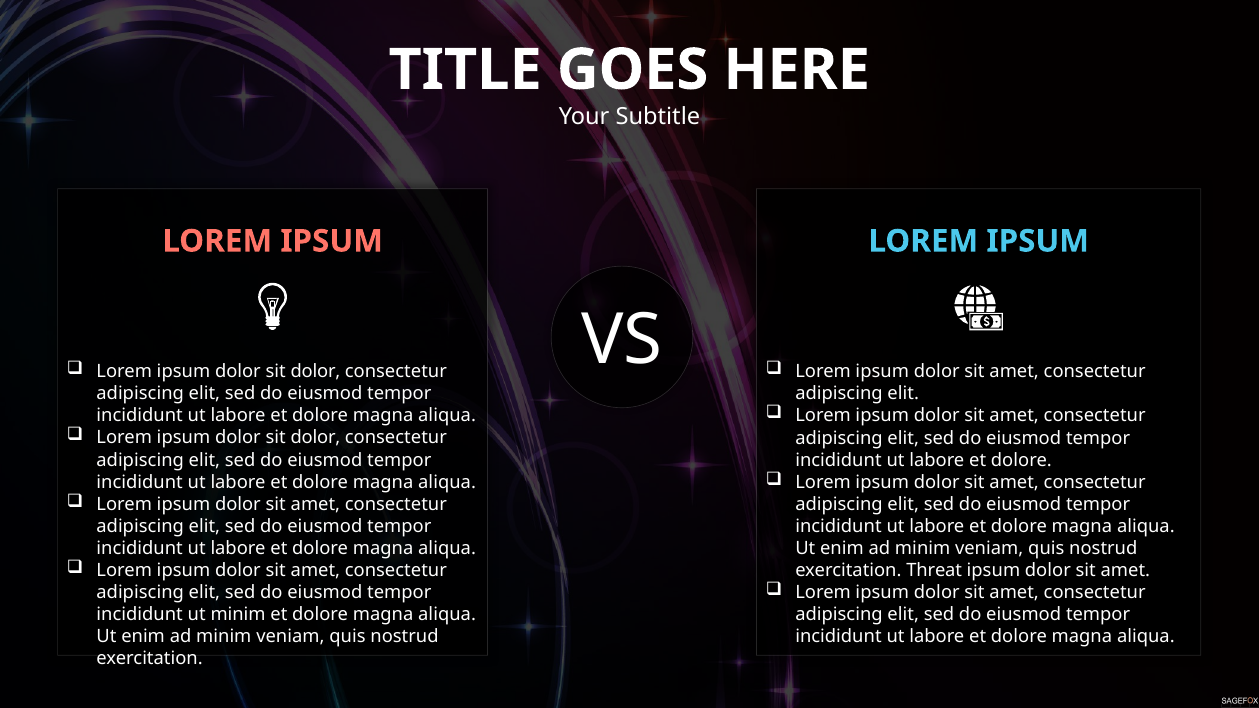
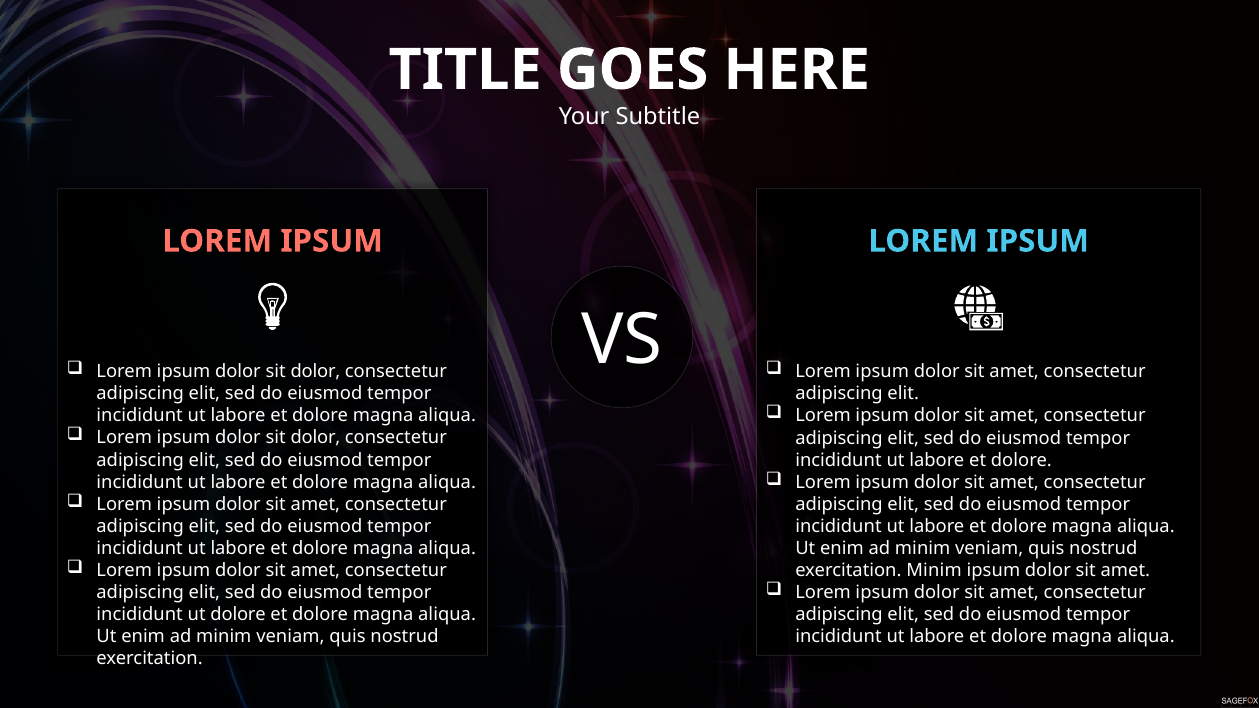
exercitation Threat: Threat -> Minim
ut minim: minim -> dolore
